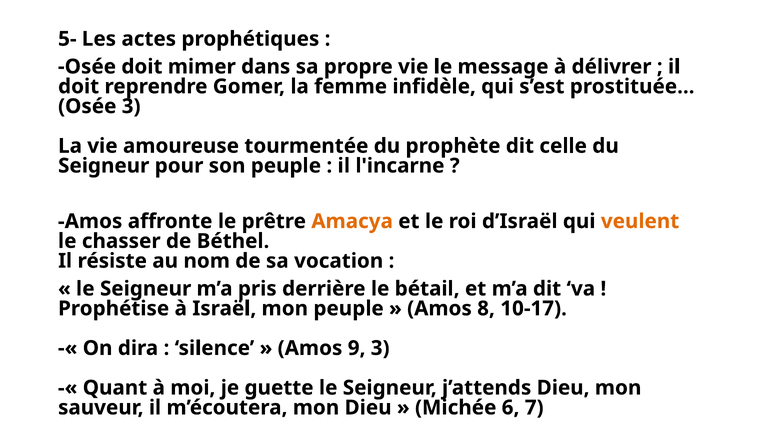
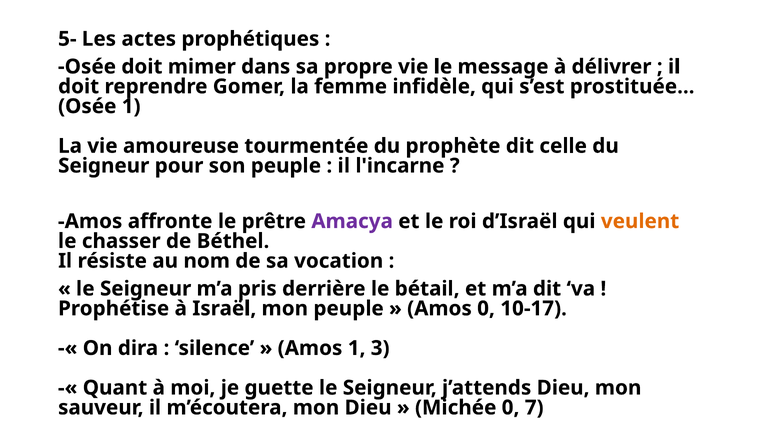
Osée 3: 3 -> 1
Amacya colour: orange -> purple
Amos 8: 8 -> 0
Amos 9: 9 -> 1
Michée 6: 6 -> 0
